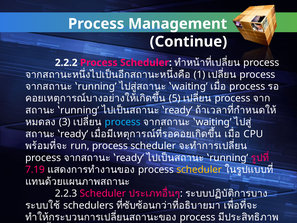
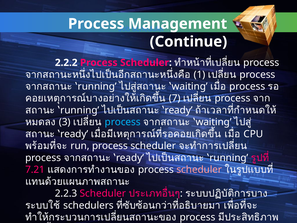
5: 5 -> 7
7.19: 7.19 -> 7.21
scheduler at (199, 169) colour: yellow -> pink
